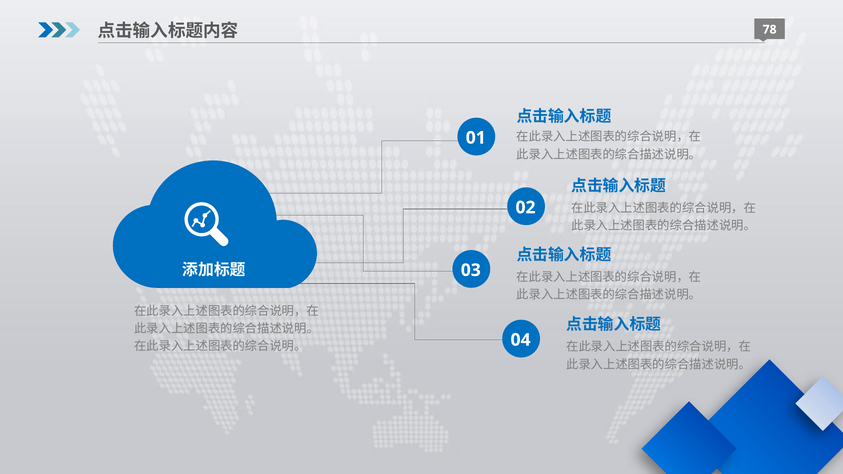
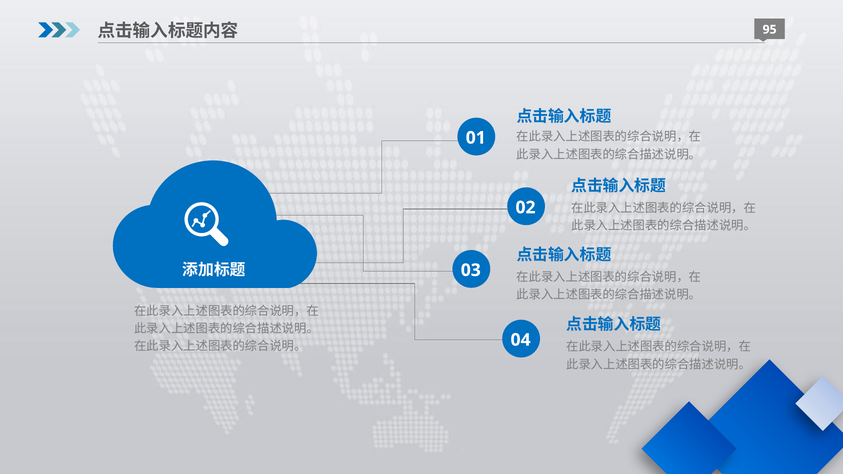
78: 78 -> 95
